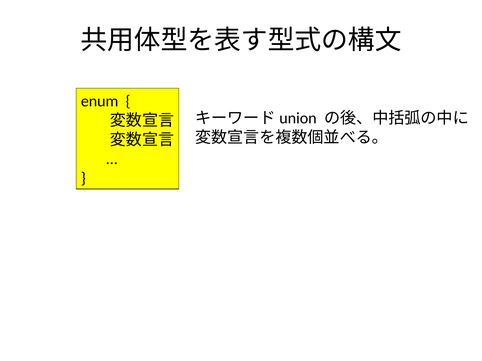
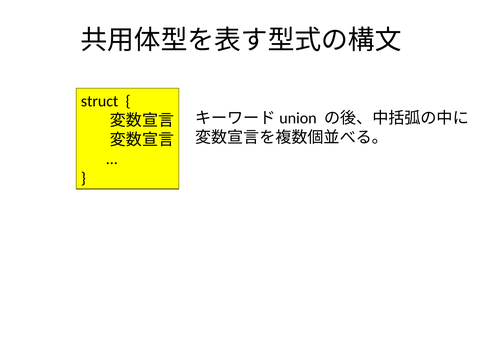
enum: enum -> struct
